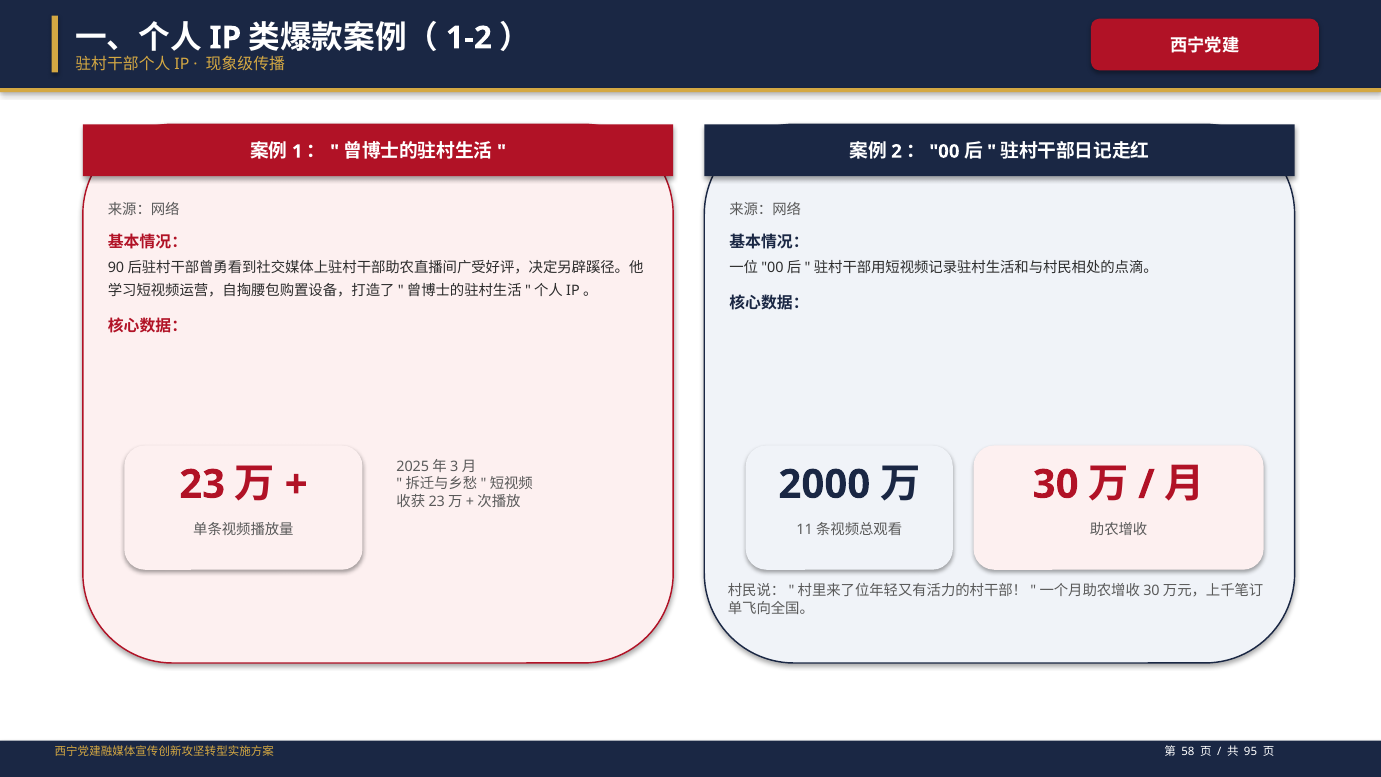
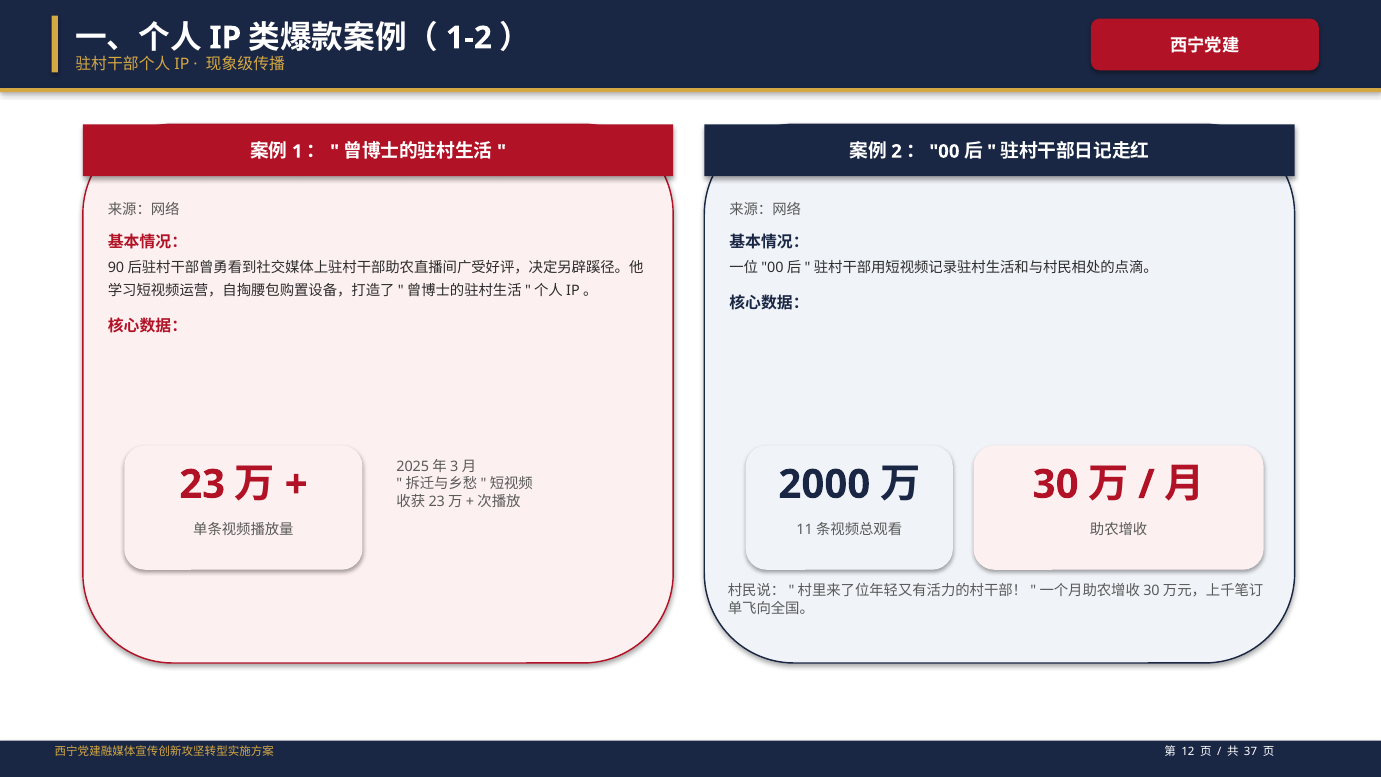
58: 58 -> 12
95: 95 -> 37
